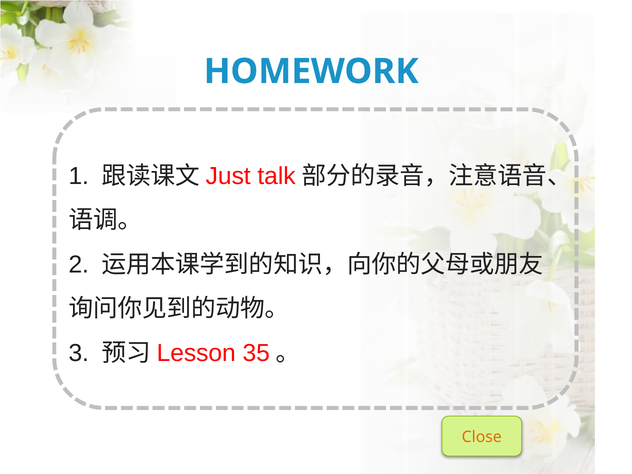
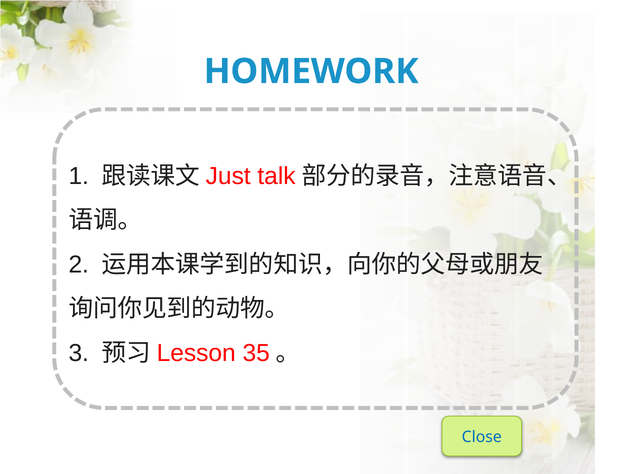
Close colour: orange -> blue
